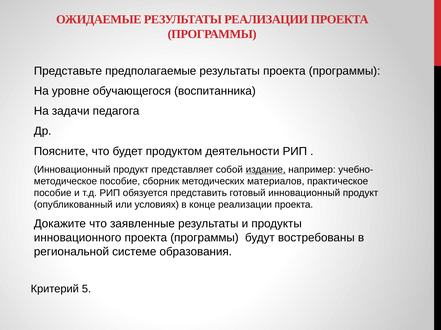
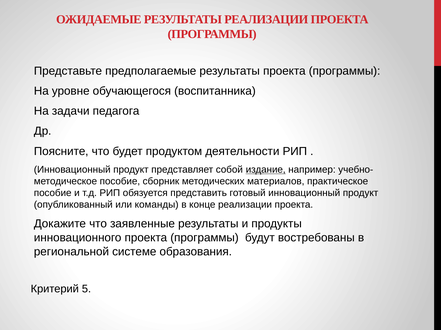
условиях: условиях -> команды
